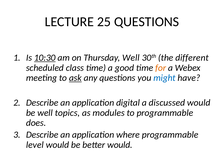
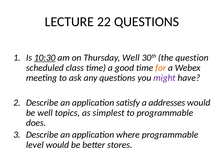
25: 25 -> 22
different: different -> question
ask underline: present -> none
might colour: blue -> purple
digital: digital -> satisfy
discussed: discussed -> addresses
modules: modules -> simplest
better would: would -> stores
